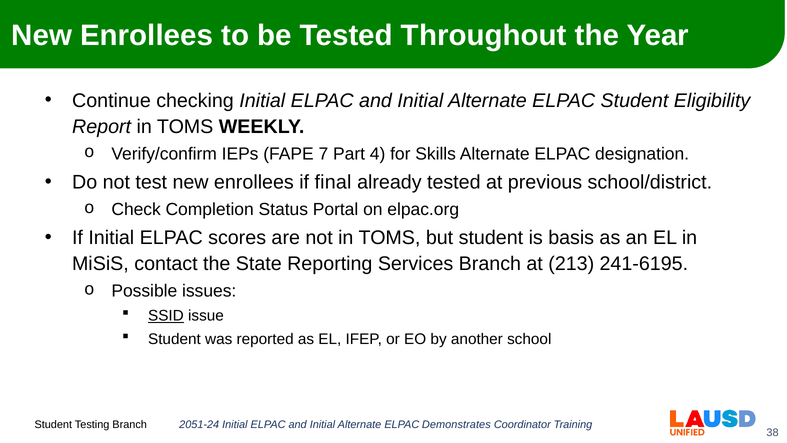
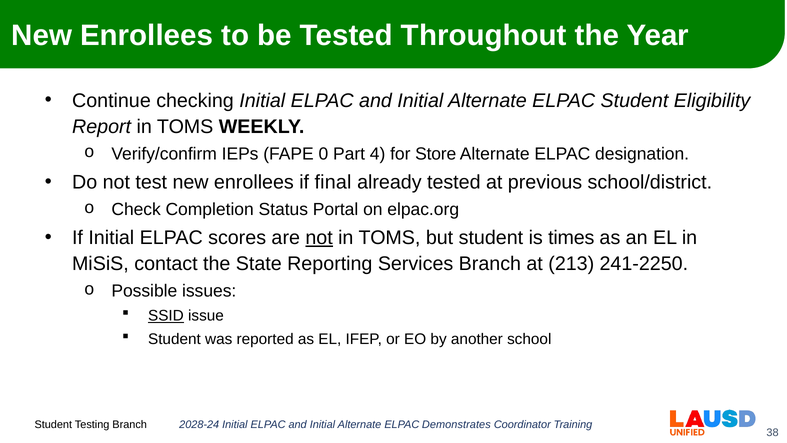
7: 7 -> 0
Skills: Skills -> Store
not at (319, 238) underline: none -> present
basis: basis -> times
241-6195: 241-6195 -> 241-2250
2051-24: 2051-24 -> 2028-24
